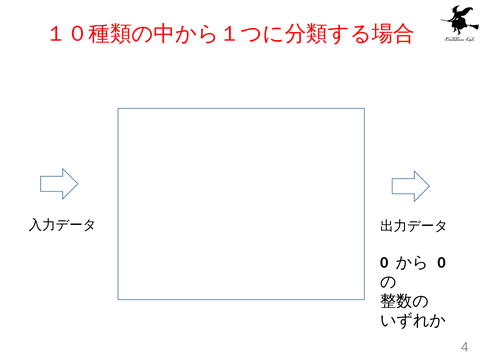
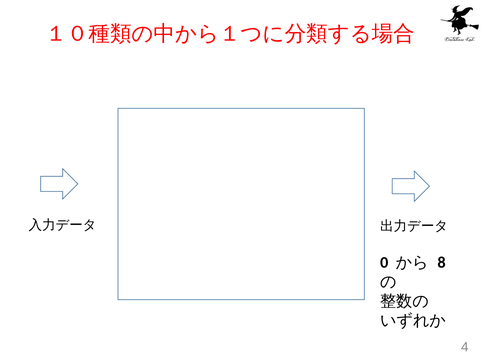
0 at (442, 262): 0 -> 8
